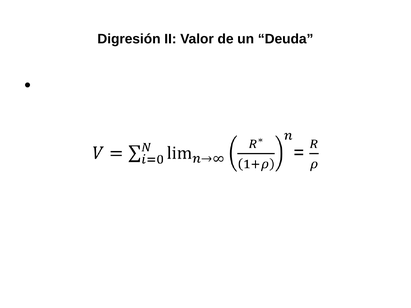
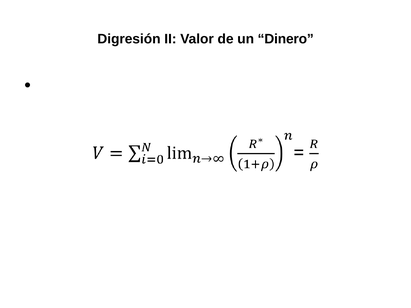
Deuda: Deuda -> Dinero
